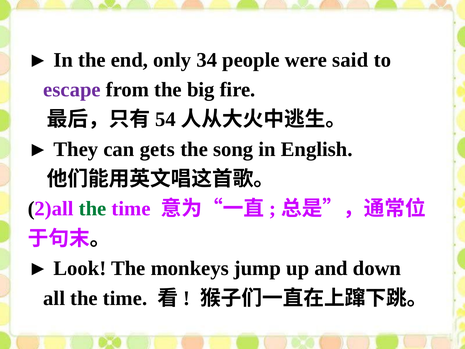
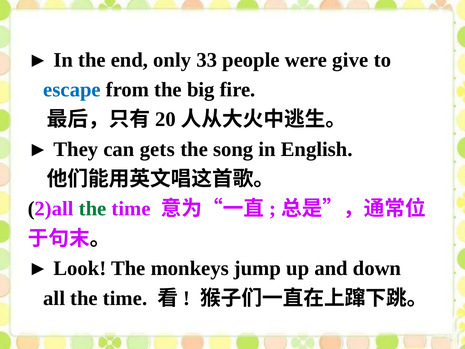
34: 34 -> 33
said: said -> give
escape colour: purple -> blue
54: 54 -> 20
